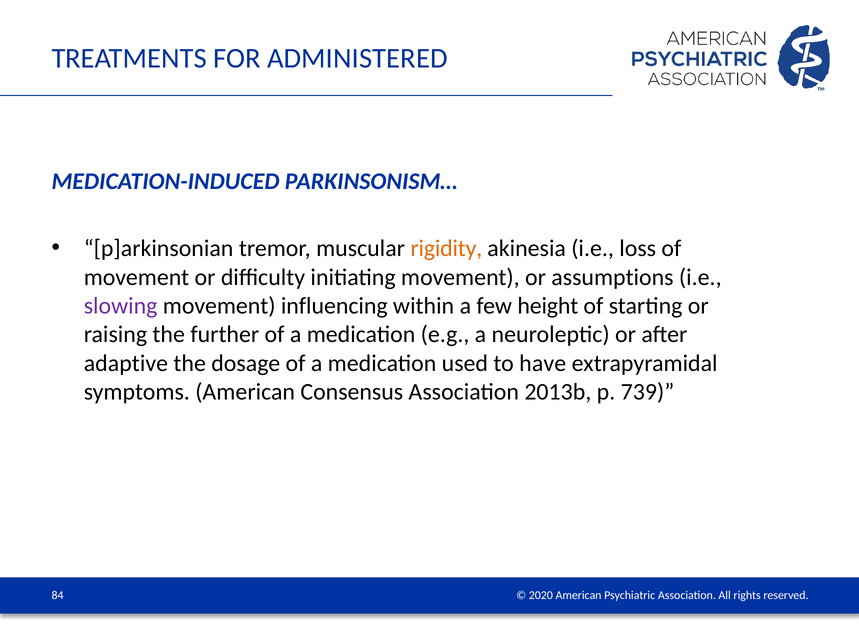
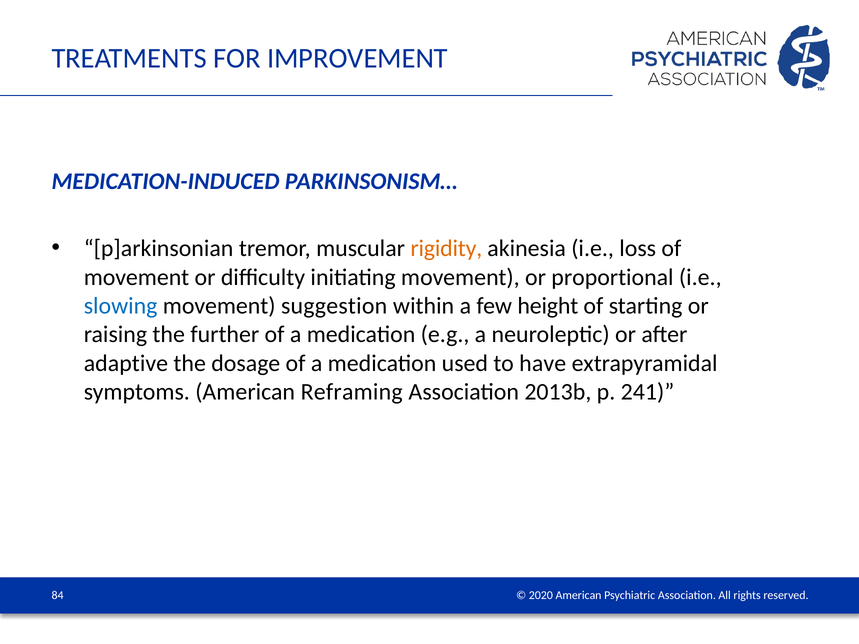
ADMINISTERED: ADMINISTERED -> IMPROVEMENT
assumptions: assumptions -> proportional
slowing colour: purple -> blue
influencing: influencing -> suggestion
Consensus: Consensus -> Reframing
739: 739 -> 241
